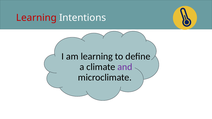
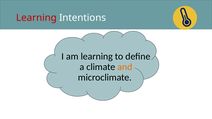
and colour: purple -> orange
